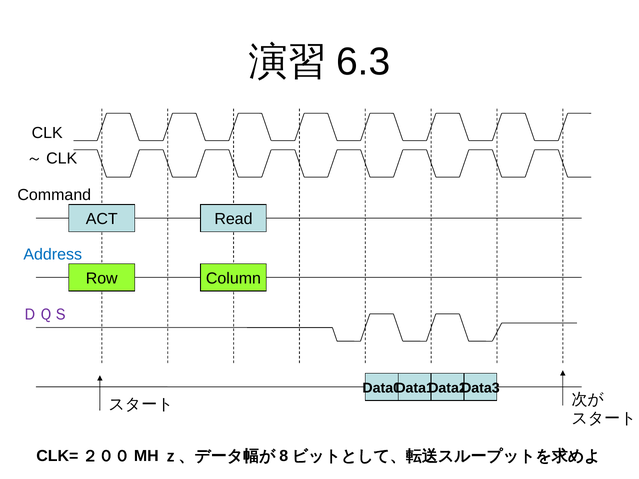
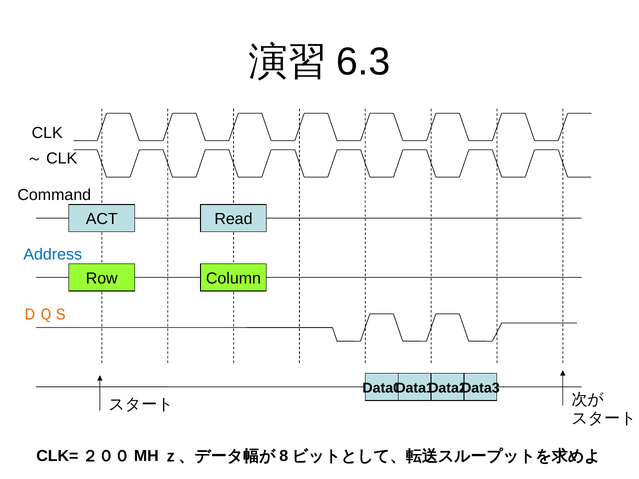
ＤＱＳ colour: purple -> orange
